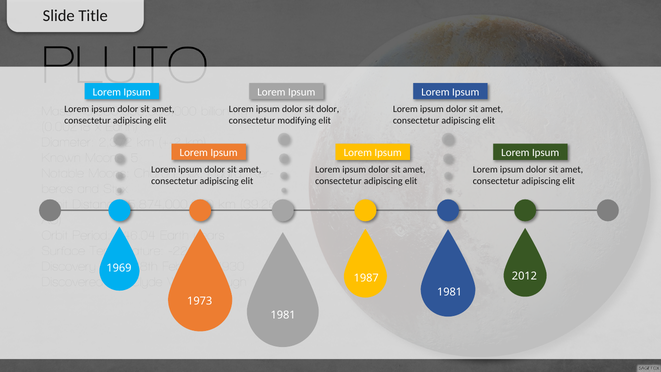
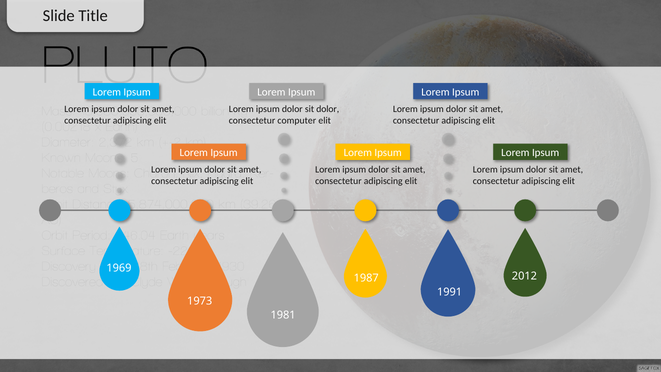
modifying: modifying -> computer
1981 at (450, 292): 1981 -> 1991
